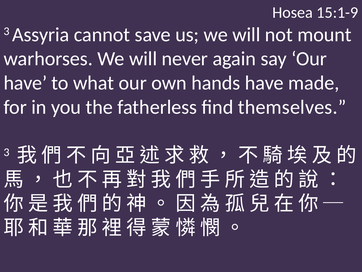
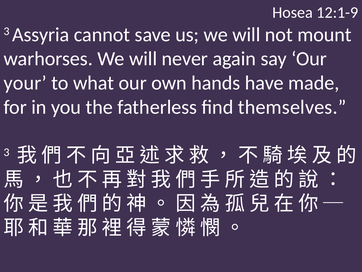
15:1-9: 15:1-9 -> 12:1-9
have at (25, 83): have -> your
